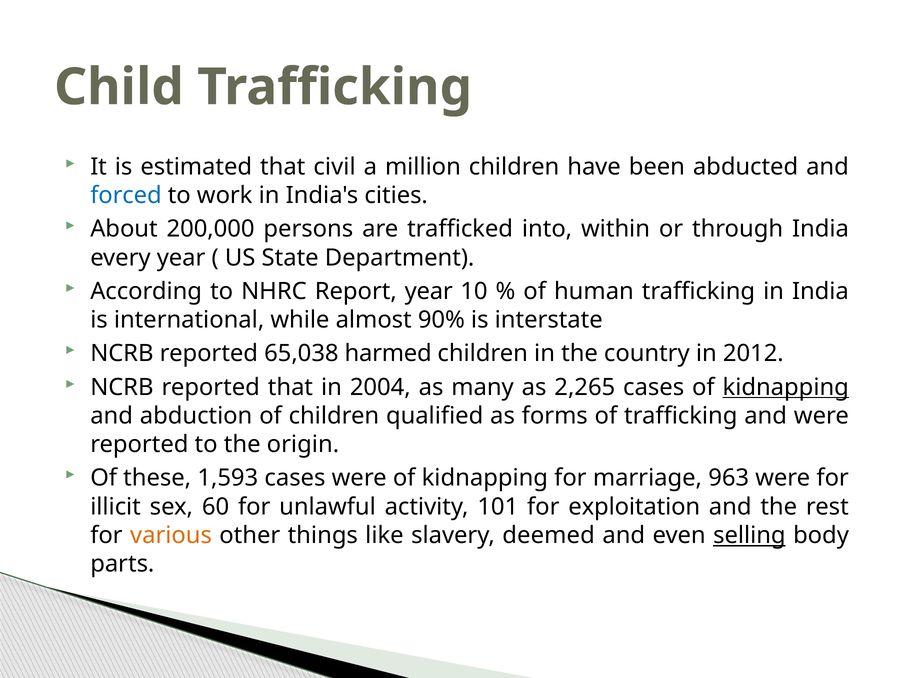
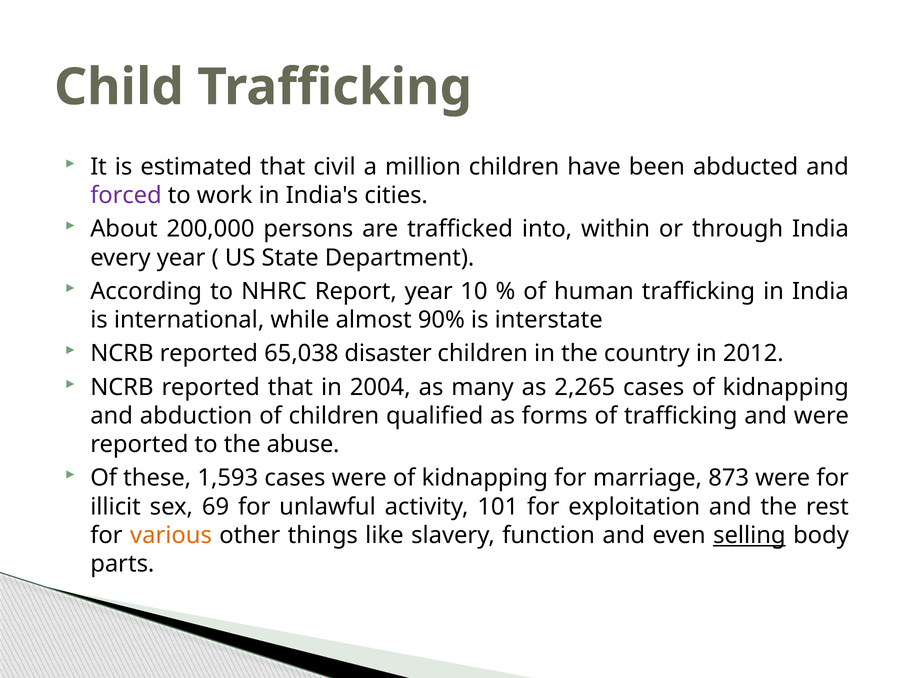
forced colour: blue -> purple
harmed: harmed -> disaster
kidnapping at (786, 387) underline: present -> none
origin: origin -> abuse
963: 963 -> 873
60: 60 -> 69
deemed: deemed -> function
